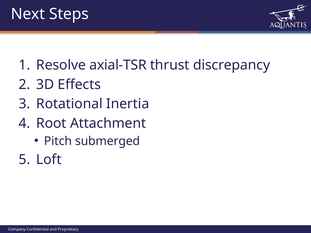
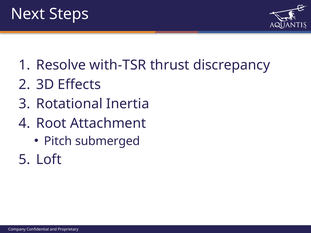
axial-TSR: axial-TSR -> with-TSR
